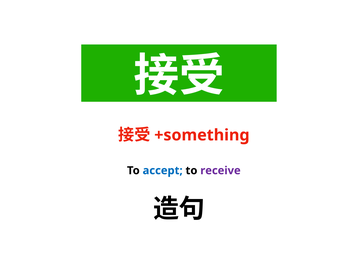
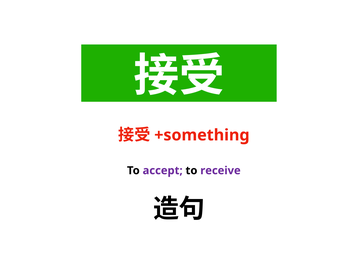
accept colour: blue -> purple
